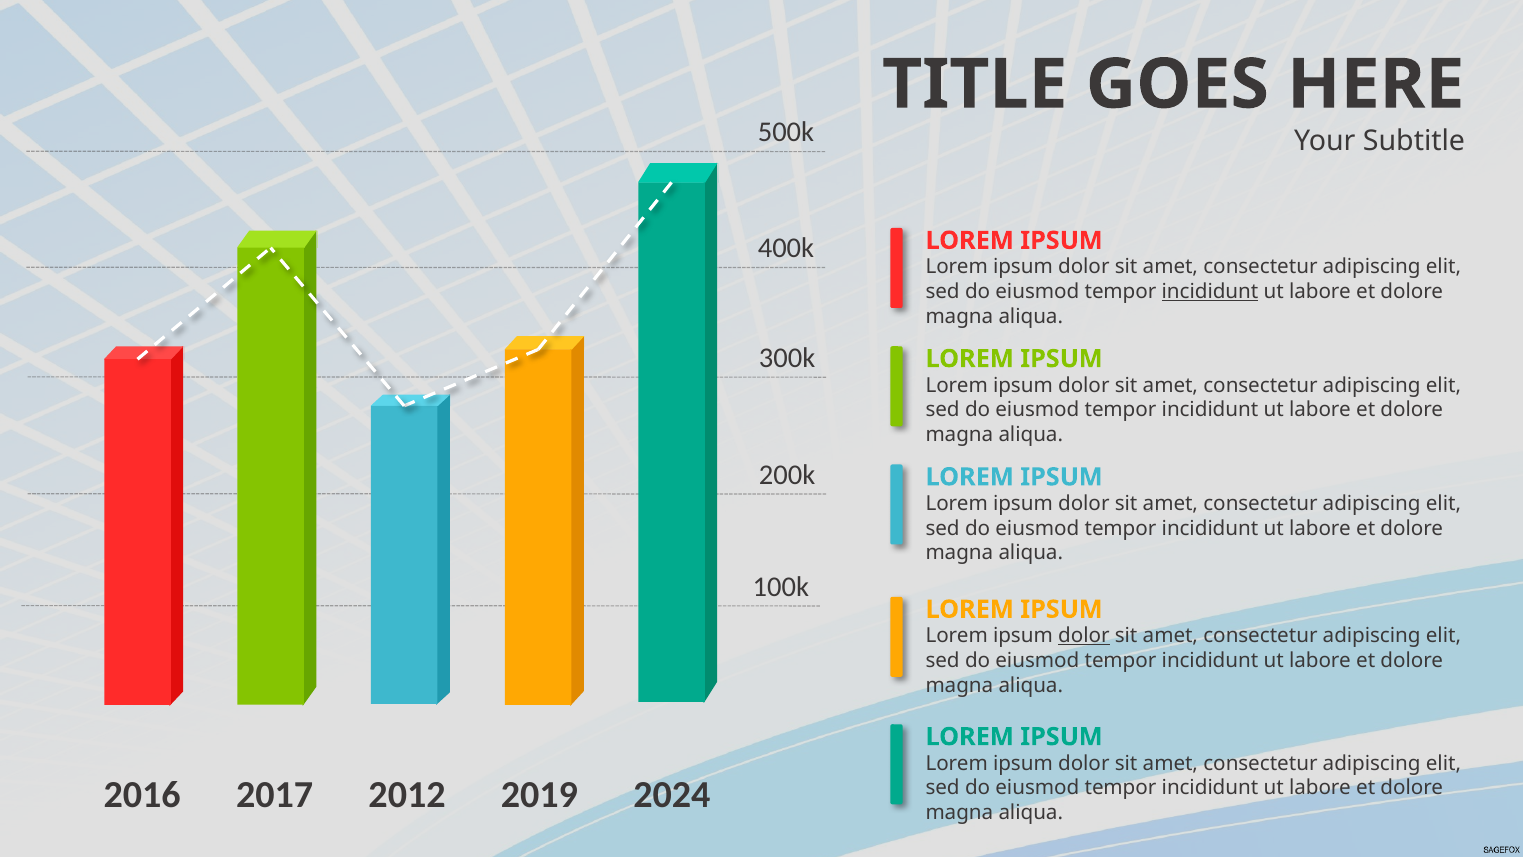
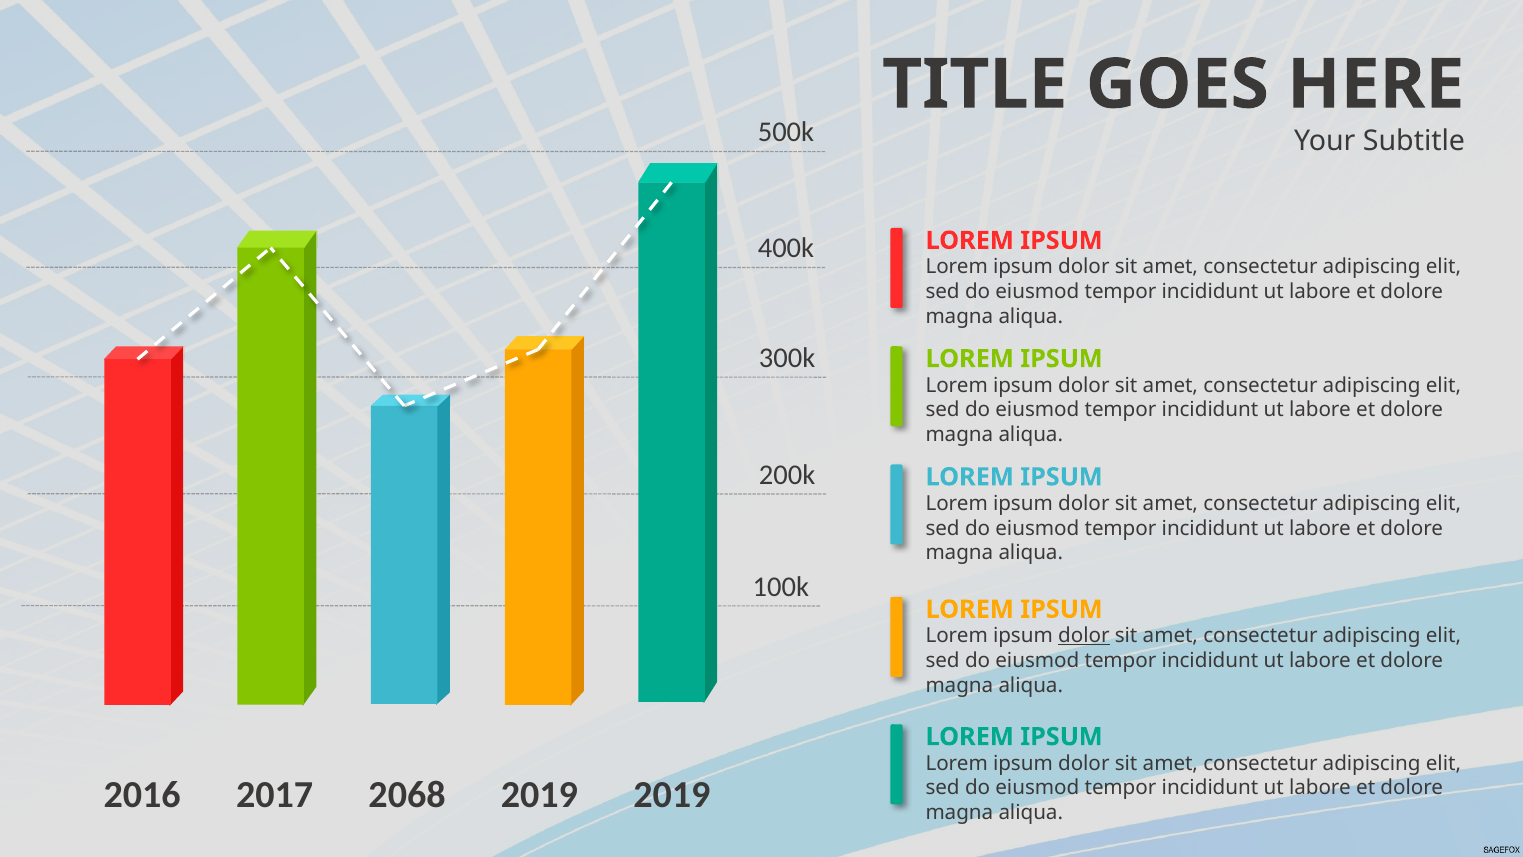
incididunt at (1210, 292) underline: present -> none
2012: 2012 -> 2068
2019 2024: 2024 -> 2019
